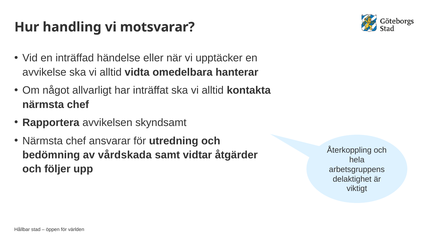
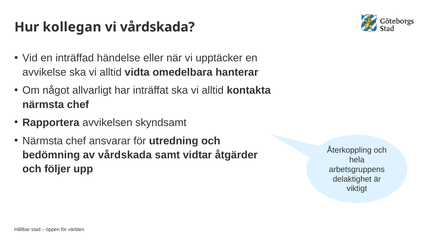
handling: handling -> kollegan
vi motsvarar: motsvarar -> vårdskada
